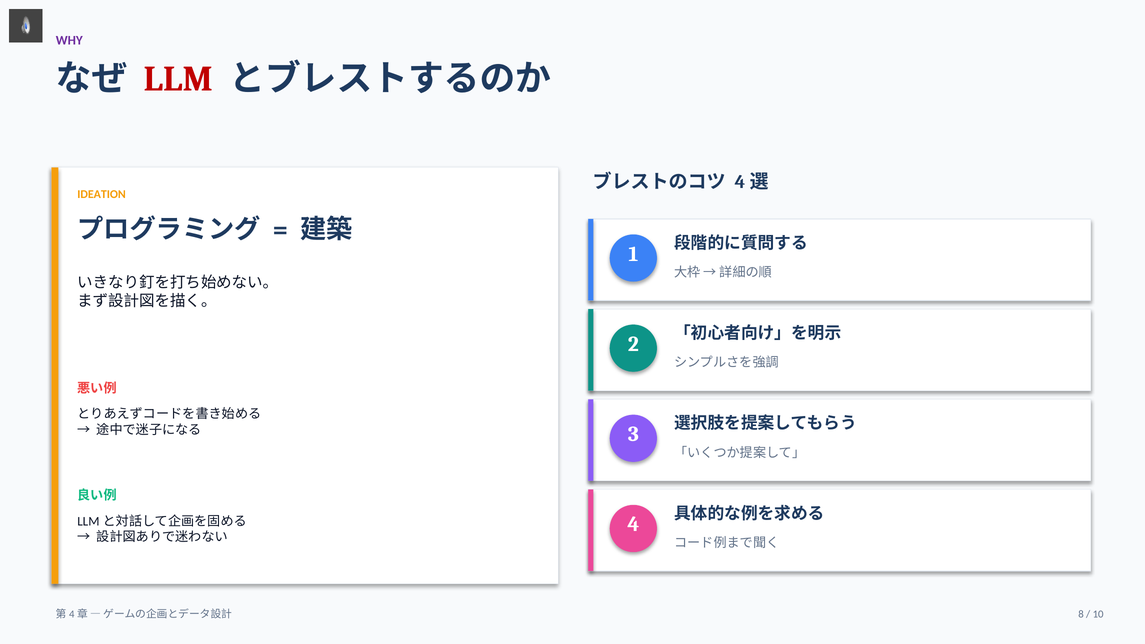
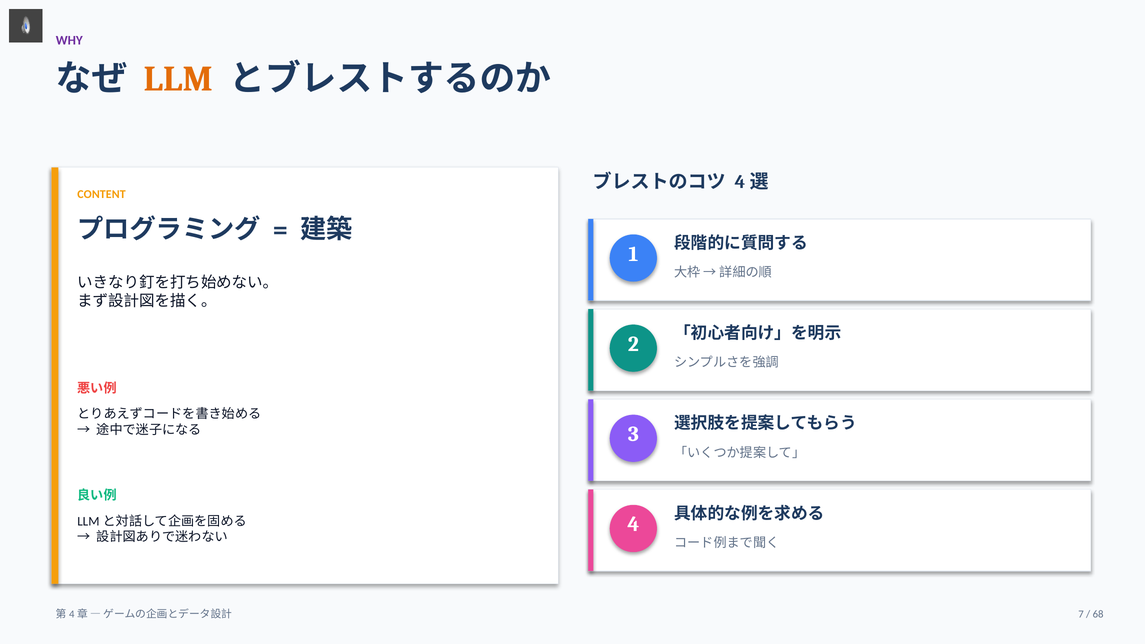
LLM colour: red -> orange
IDEATION: IDEATION -> CONTENT
8: 8 -> 7
10: 10 -> 68
